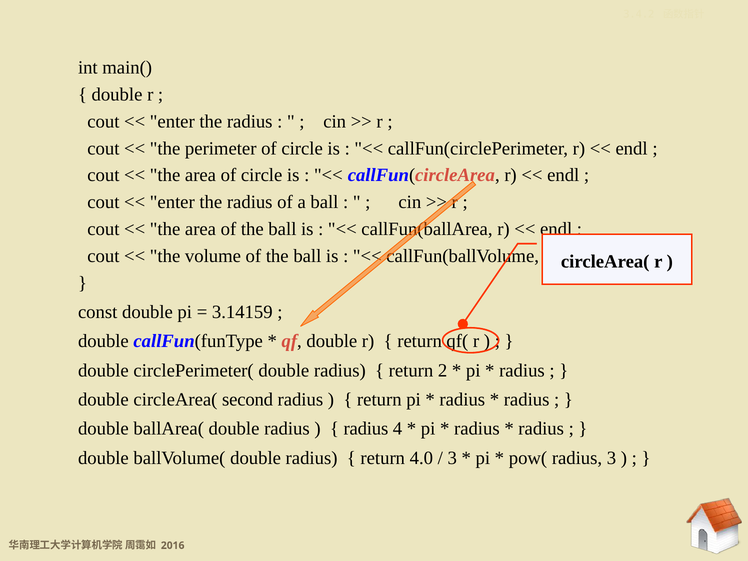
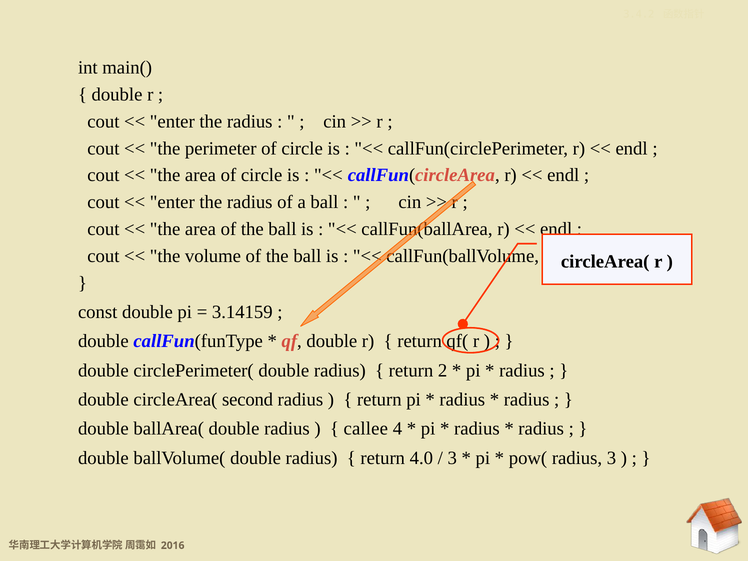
radius at (366, 429): radius -> callee
